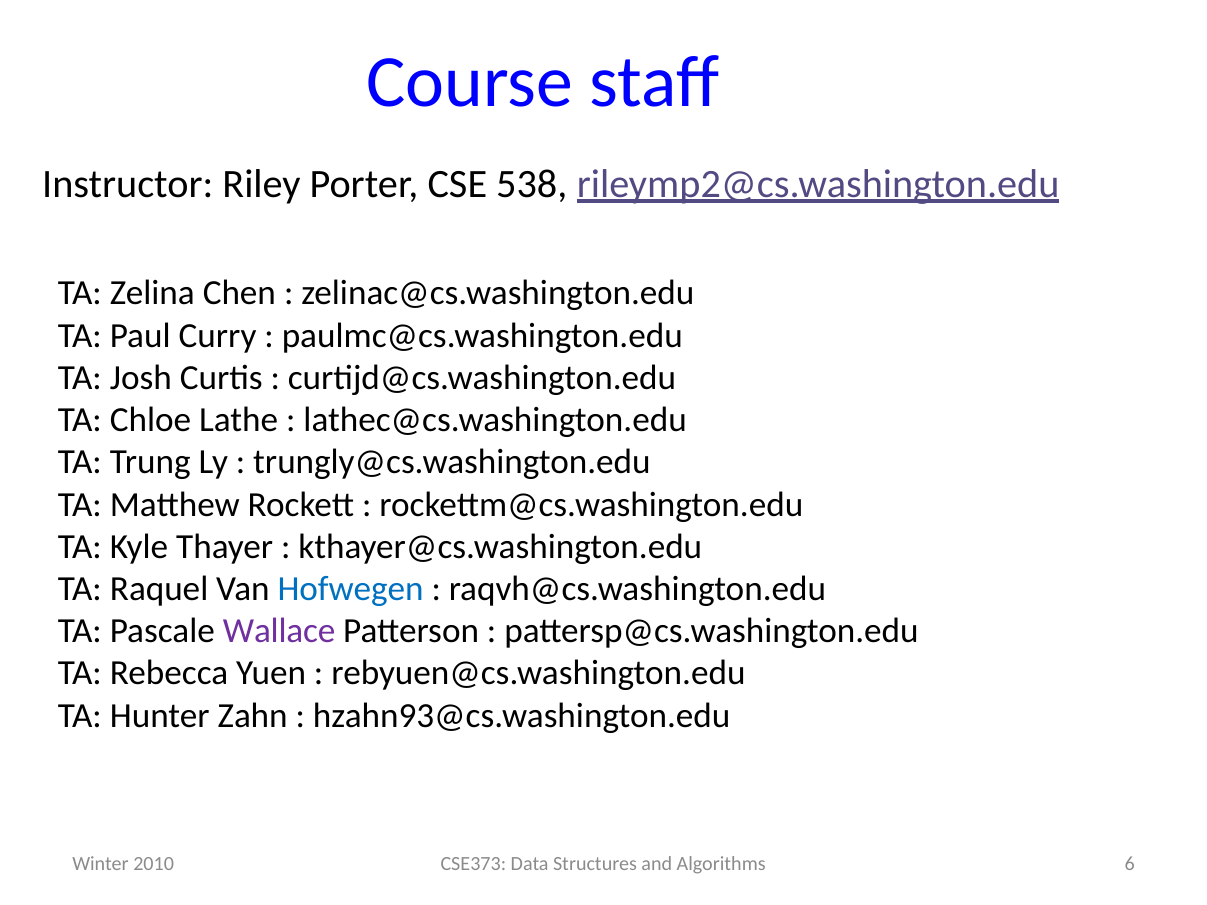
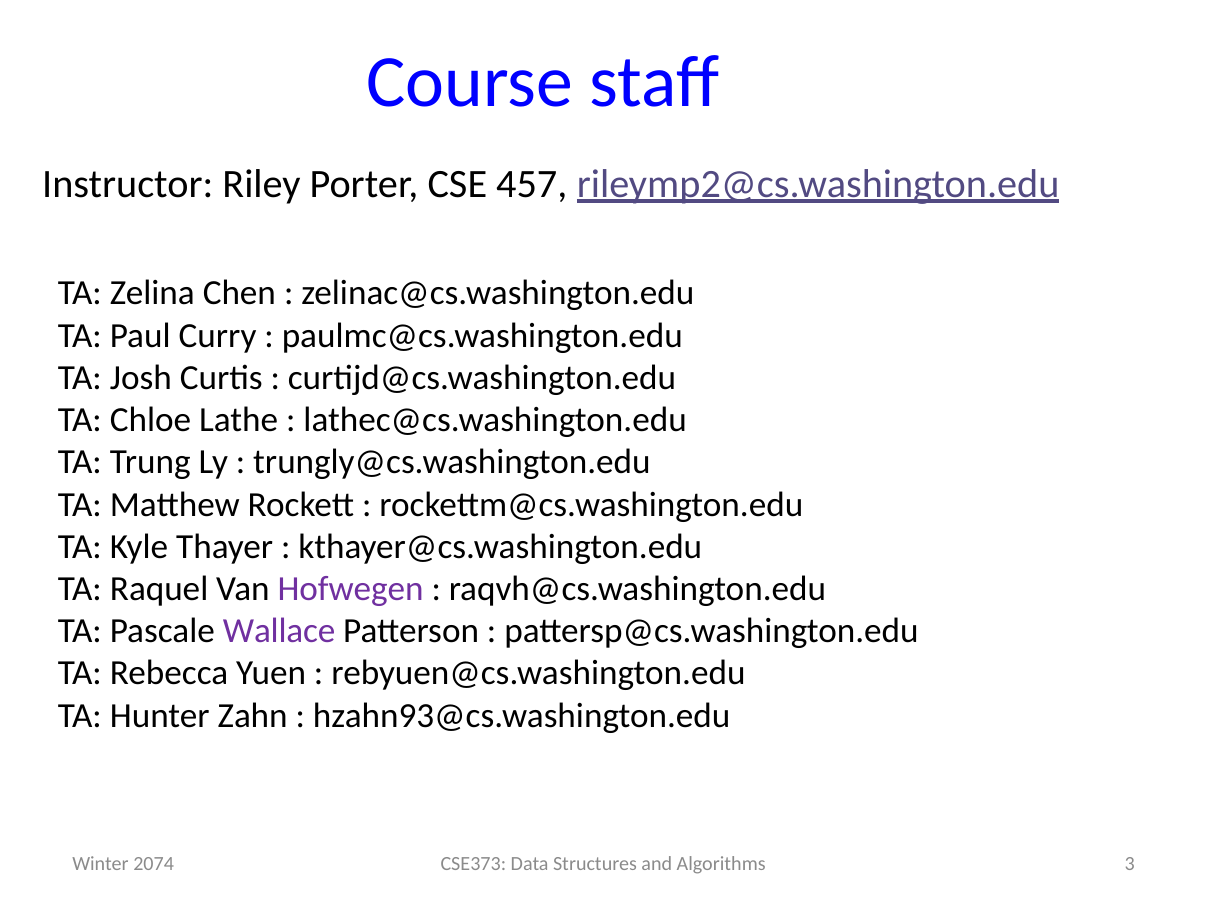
538: 538 -> 457
Hofwegen colour: blue -> purple
6: 6 -> 3
2010: 2010 -> 2074
